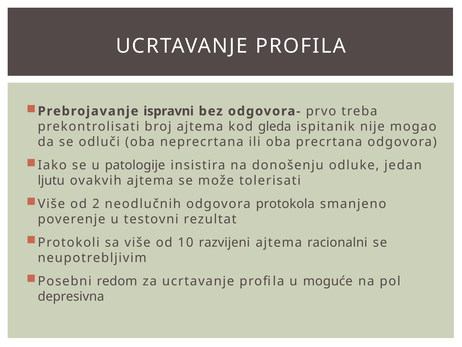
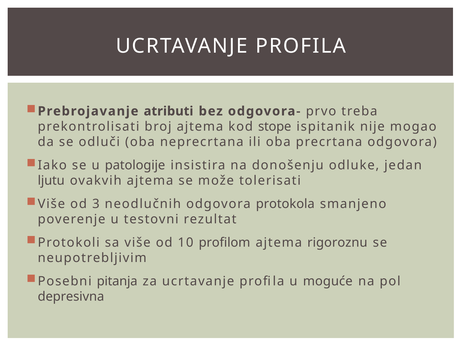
ispravni: ispravni -> atributi
gleda: gleda -> stope
2: 2 -> 3
razvijeni: razvijeni -> profilom
racionalni: racionalni -> rigoroznu
redom: redom -> pitanja
